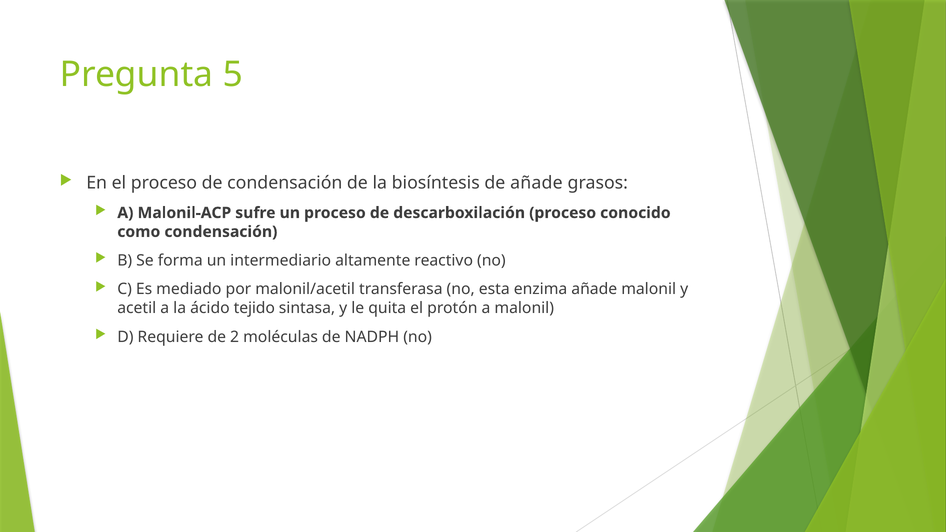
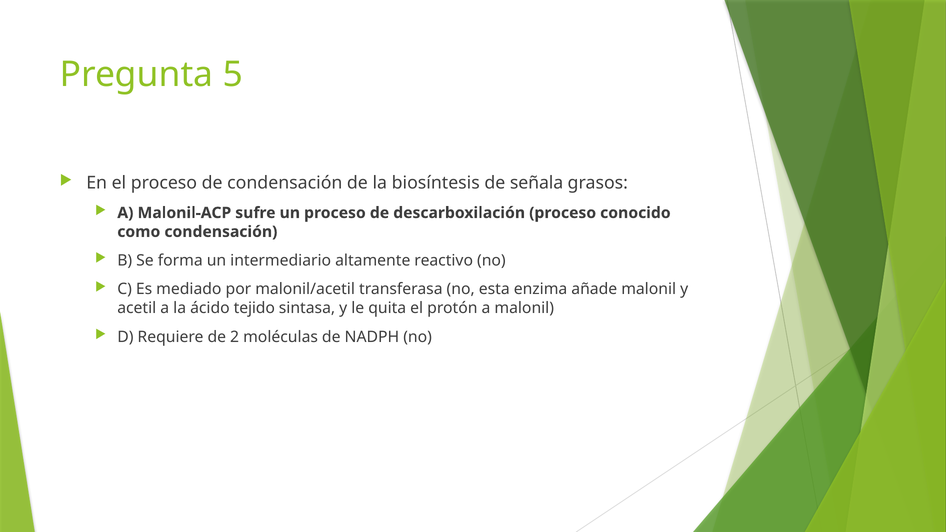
de añade: añade -> señala
